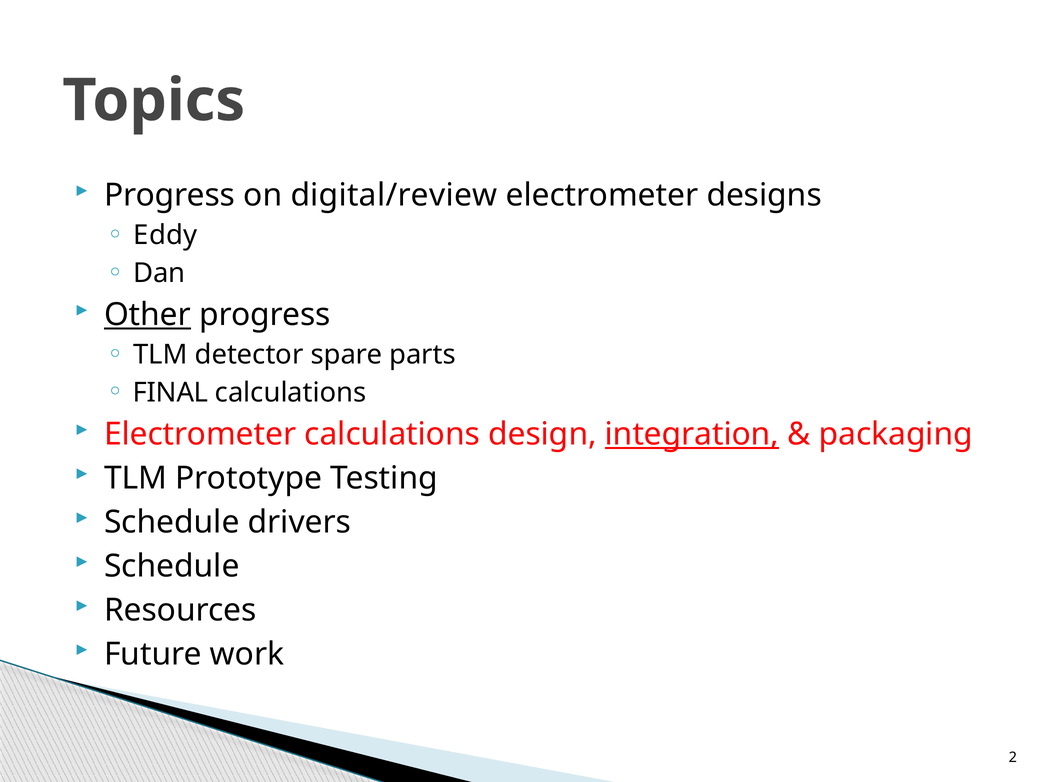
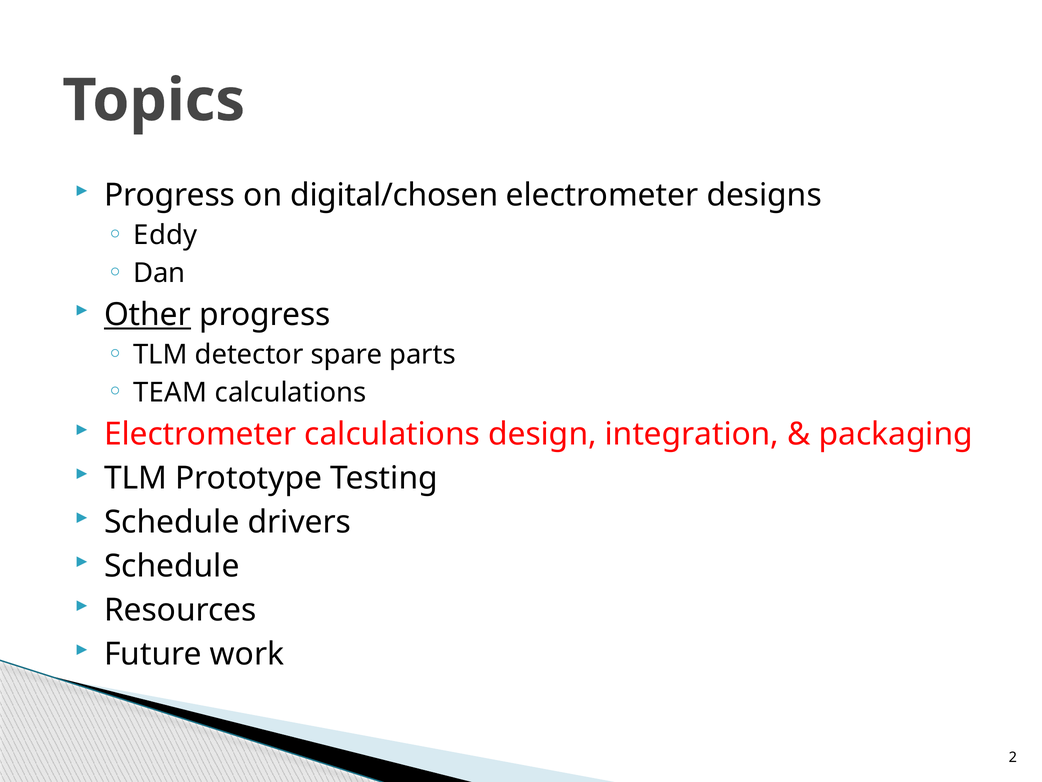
digital/review: digital/review -> digital/chosen
FINAL: FINAL -> TEAM
integration underline: present -> none
